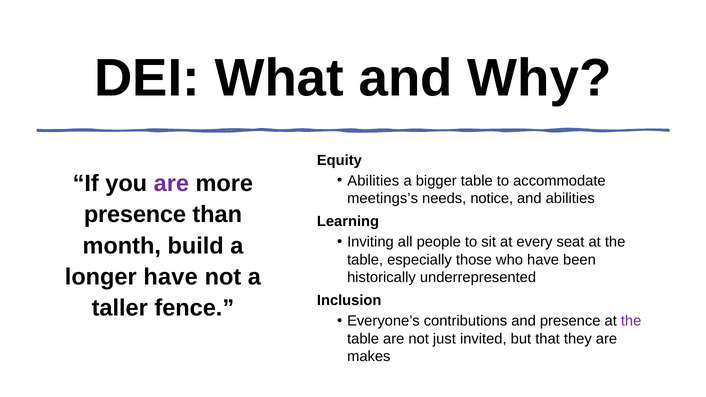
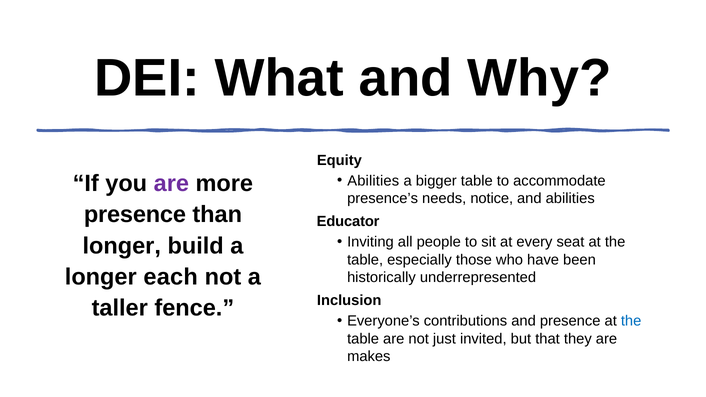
meetings’s: meetings’s -> presence’s
Learning: Learning -> Educator
month at (122, 246): month -> longer
longer have: have -> each
the at (631, 321) colour: purple -> blue
